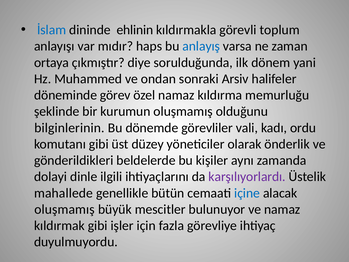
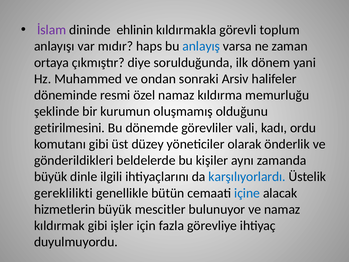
İslam colour: blue -> purple
görev: görev -> resmi
bilginlerinin: bilginlerinin -> getirilmesini
dolayi at (51, 177): dolayi -> büyük
karşılıyorlardı colour: purple -> blue
mahallede: mahallede -> gereklilikti
oluşmamış at (64, 209): oluşmamış -> hizmetlerin
